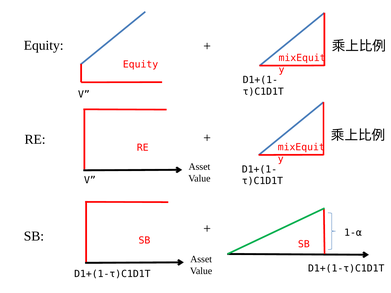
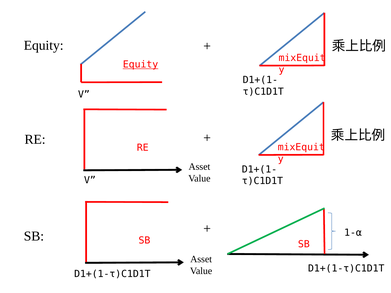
Equity at (141, 65) underline: none -> present
